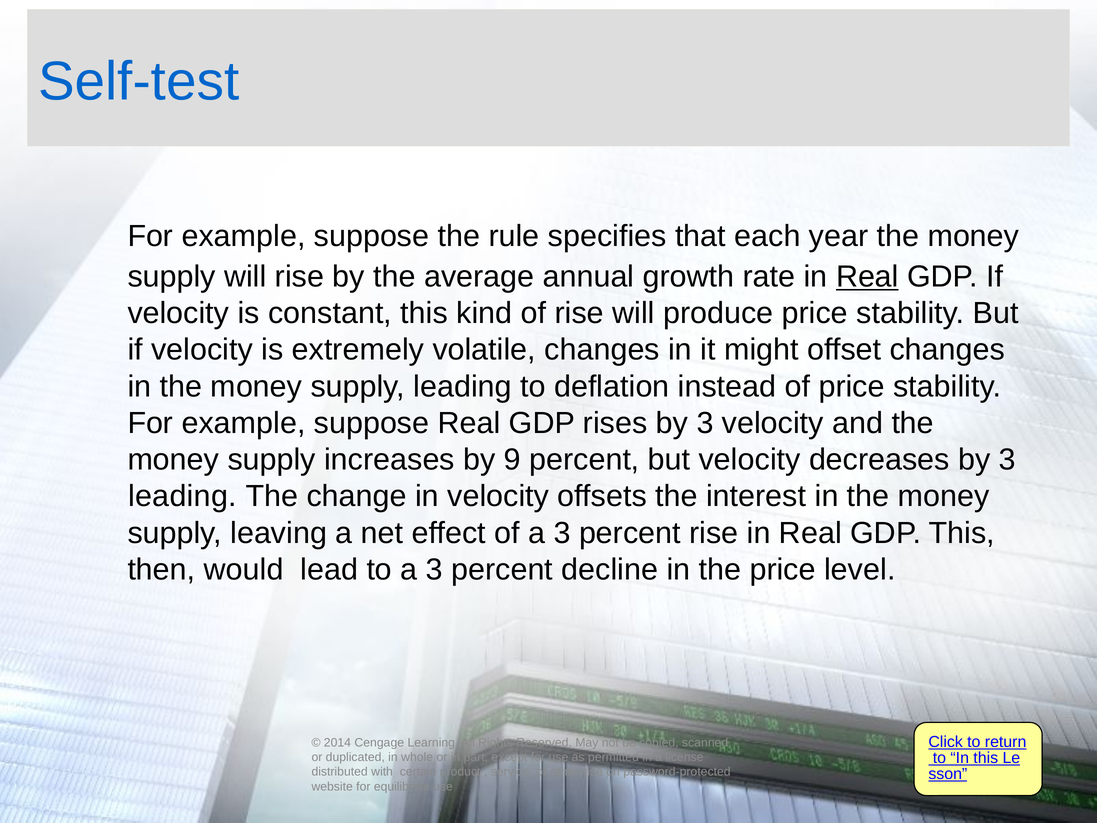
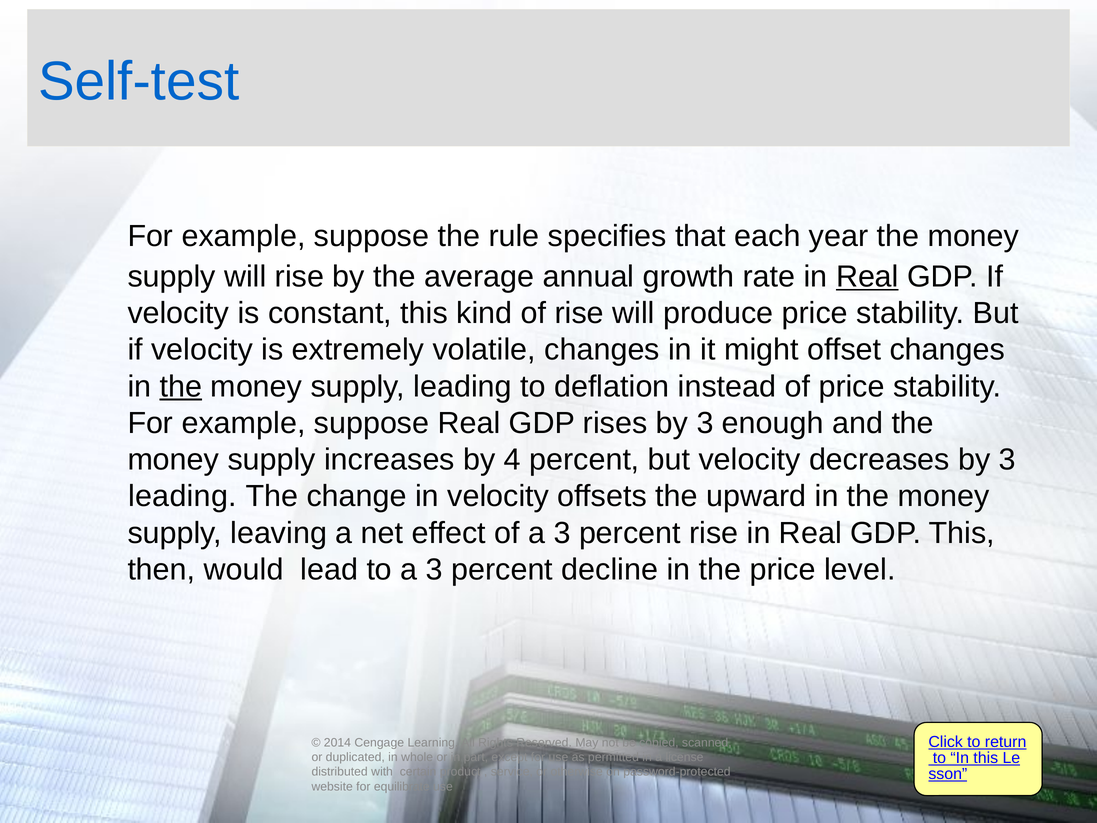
the at (181, 386) underline: none -> present
3 velocity: velocity -> enough
9: 9 -> 4
interest: interest -> upward
